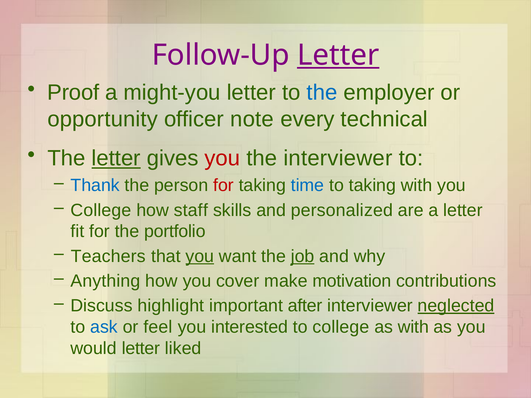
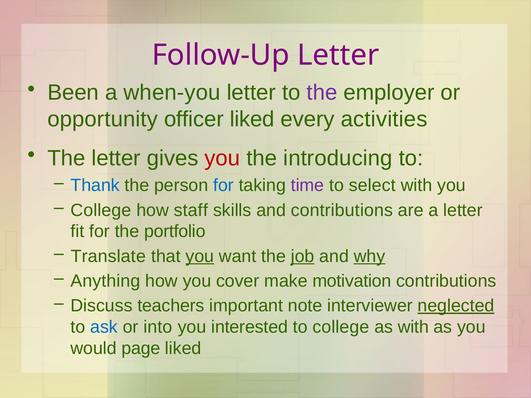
Letter at (338, 55) underline: present -> none
Proof: Proof -> Been
might-you: might-you -> when-you
the at (322, 93) colour: blue -> purple
officer note: note -> liked
technical: technical -> activities
letter at (116, 158) underline: present -> none
the interviewer: interviewer -> introducing
for at (223, 186) colour: red -> blue
time colour: blue -> purple
to taking: taking -> select
and personalized: personalized -> contributions
Teachers: Teachers -> Translate
why underline: none -> present
highlight: highlight -> teachers
after: after -> note
feel: feel -> into
would letter: letter -> page
